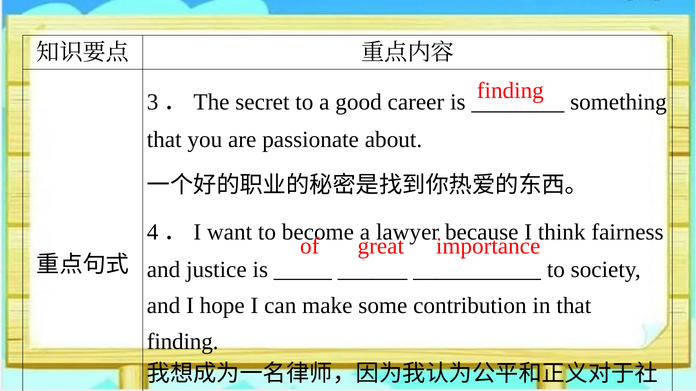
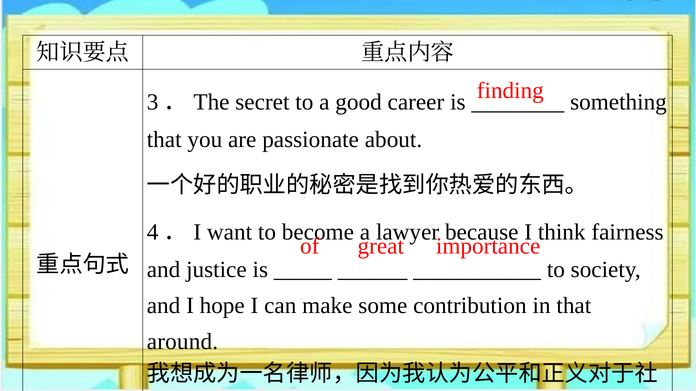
finding at (183, 342): finding -> around
